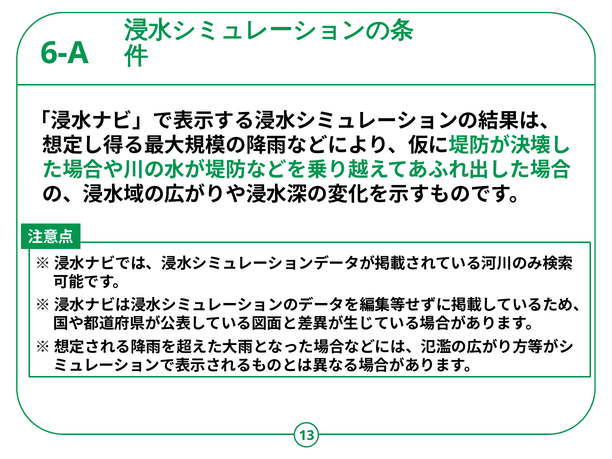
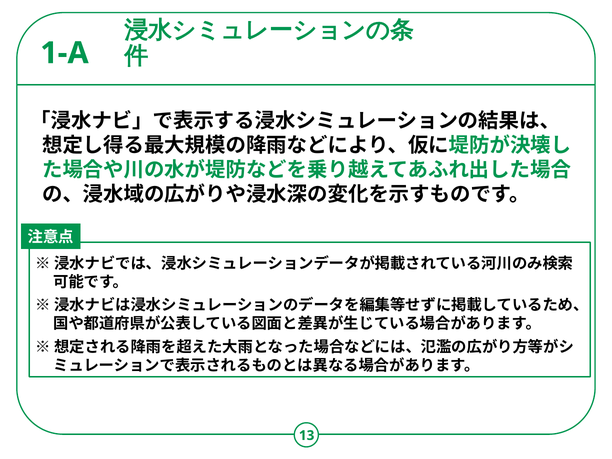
6-A: 6-A -> 1-A
